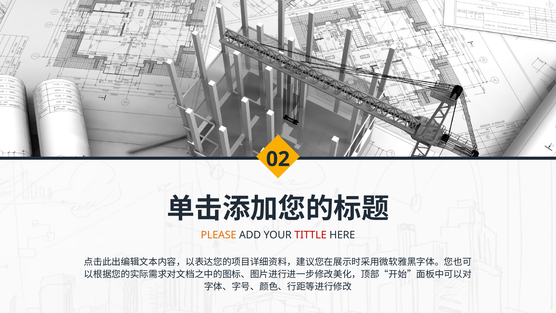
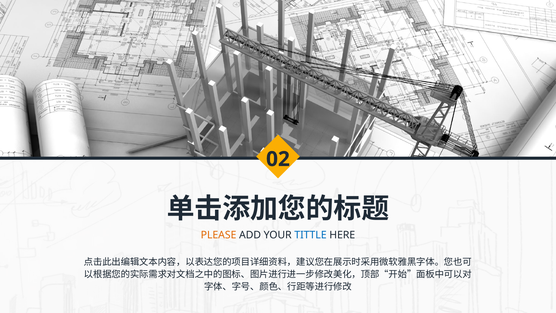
TITTLE colour: red -> blue
